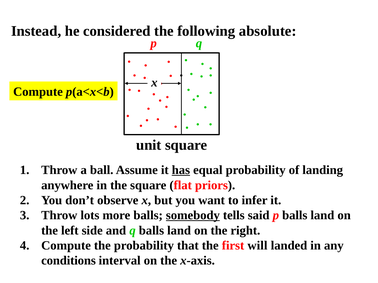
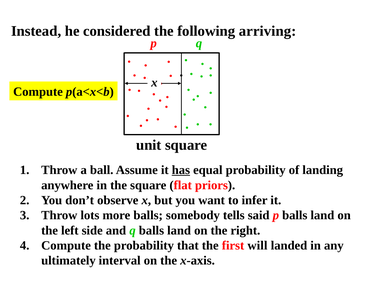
absolute: absolute -> arriving
somebody underline: present -> none
conditions: conditions -> ultimately
